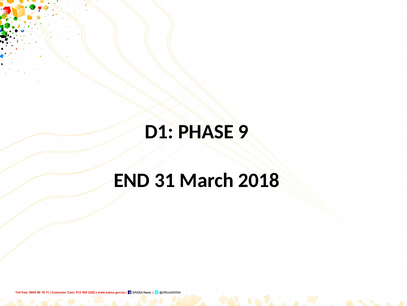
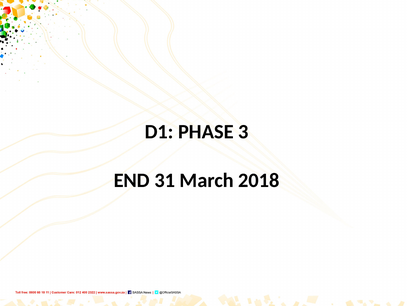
9: 9 -> 3
